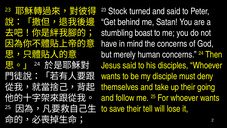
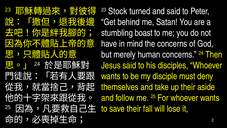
going: going -> aside
tell: tell -> fall
